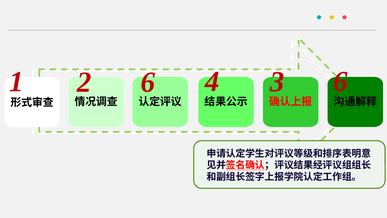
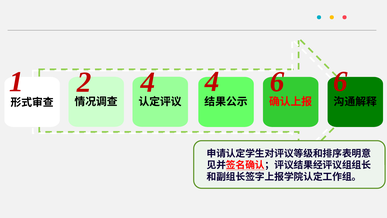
2 6: 6 -> 4
4 3: 3 -> 6
